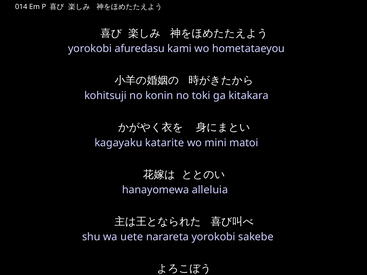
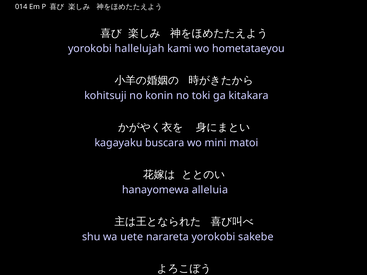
afuredasu: afuredasu -> hallelujah
katarite: katarite -> buscara
